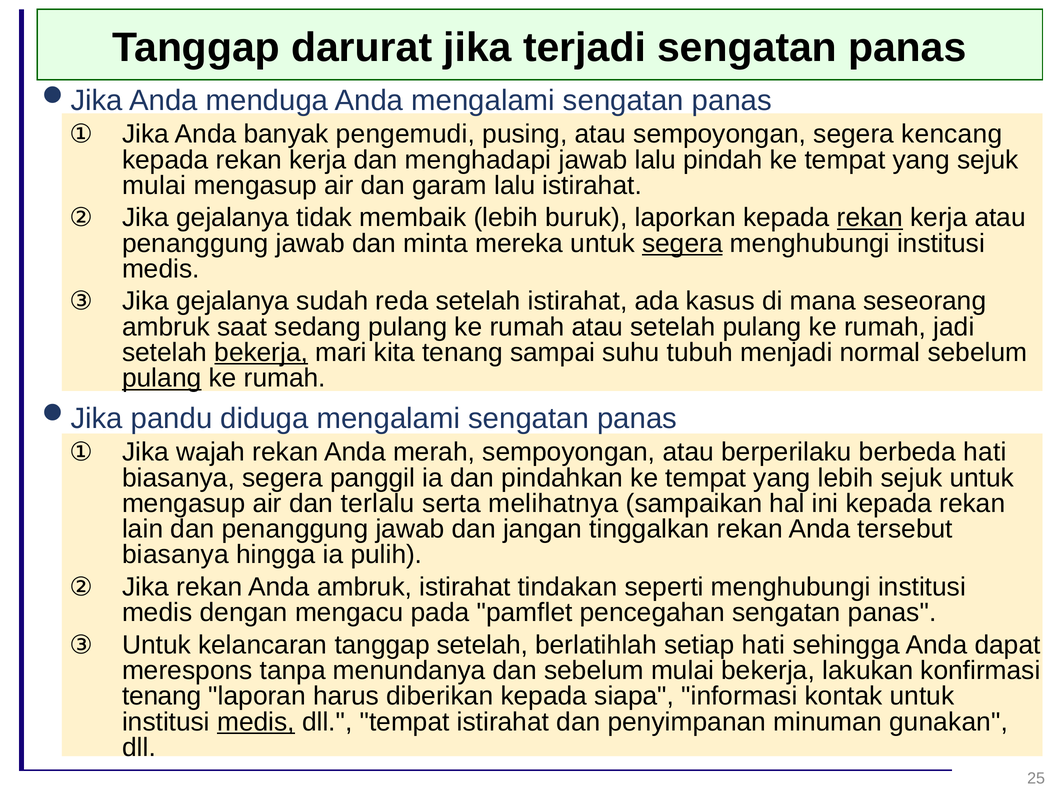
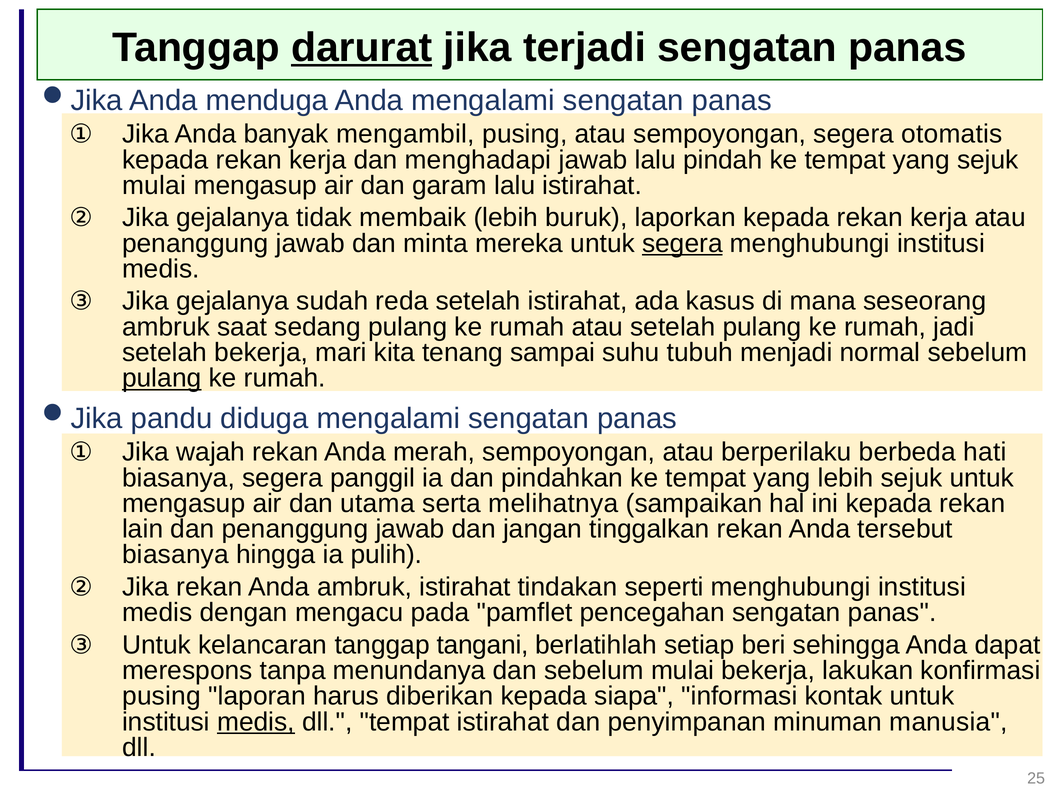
darurat underline: none -> present
pengemudi: pengemudi -> mengambil
kencang: kencang -> otomatis
rekan at (870, 218) underline: present -> none
bekerja at (261, 352) underline: present -> none
terlalu: terlalu -> utama
tanggap setelah: setelah -> tangani
setiap hati: hati -> beri
tenang at (162, 695): tenang -> pusing
gunakan: gunakan -> manusia
